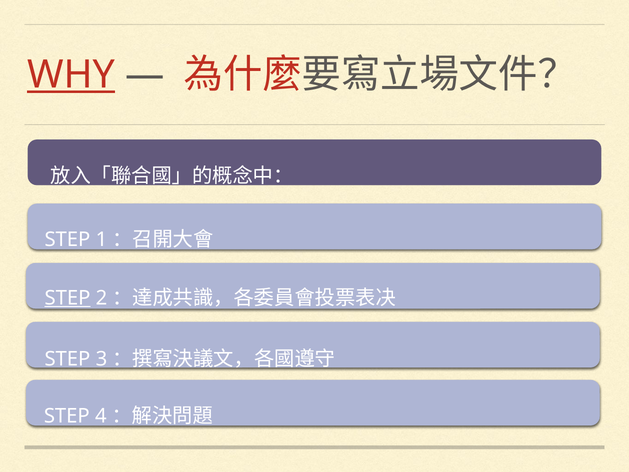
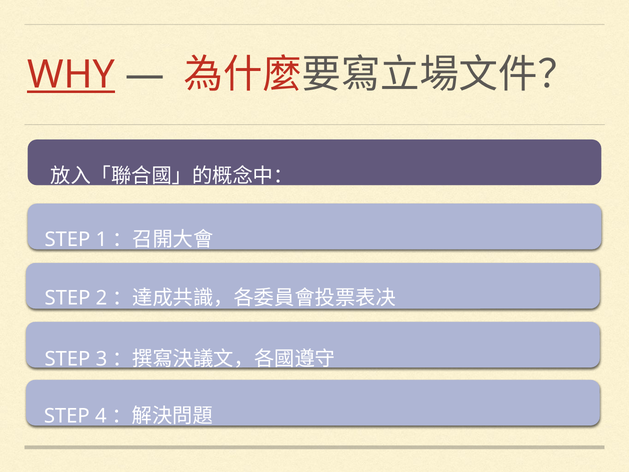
STEP at (67, 298) underline: present -> none
